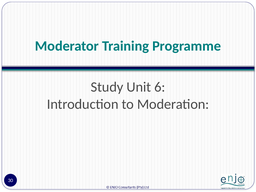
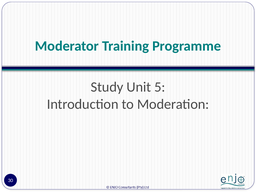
6: 6 -> 5
